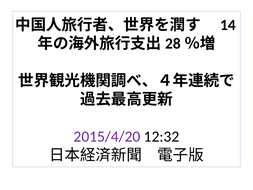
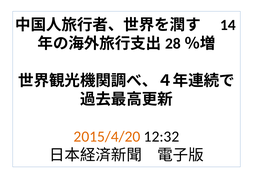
2015/4/20 colour: purple -> orange
